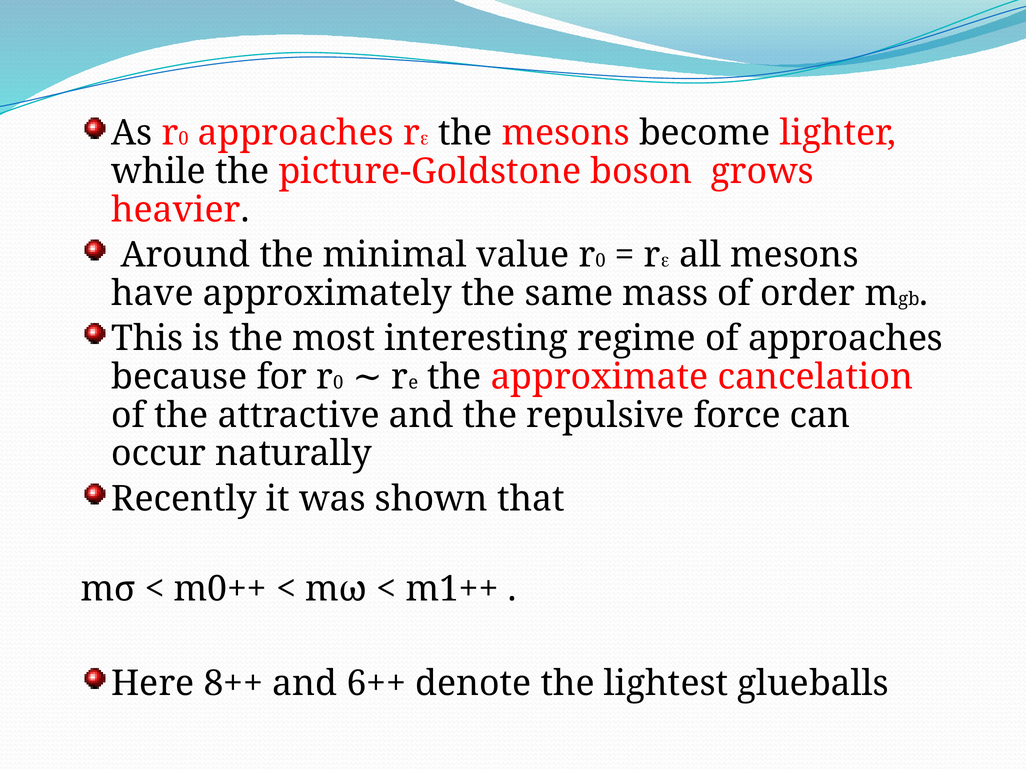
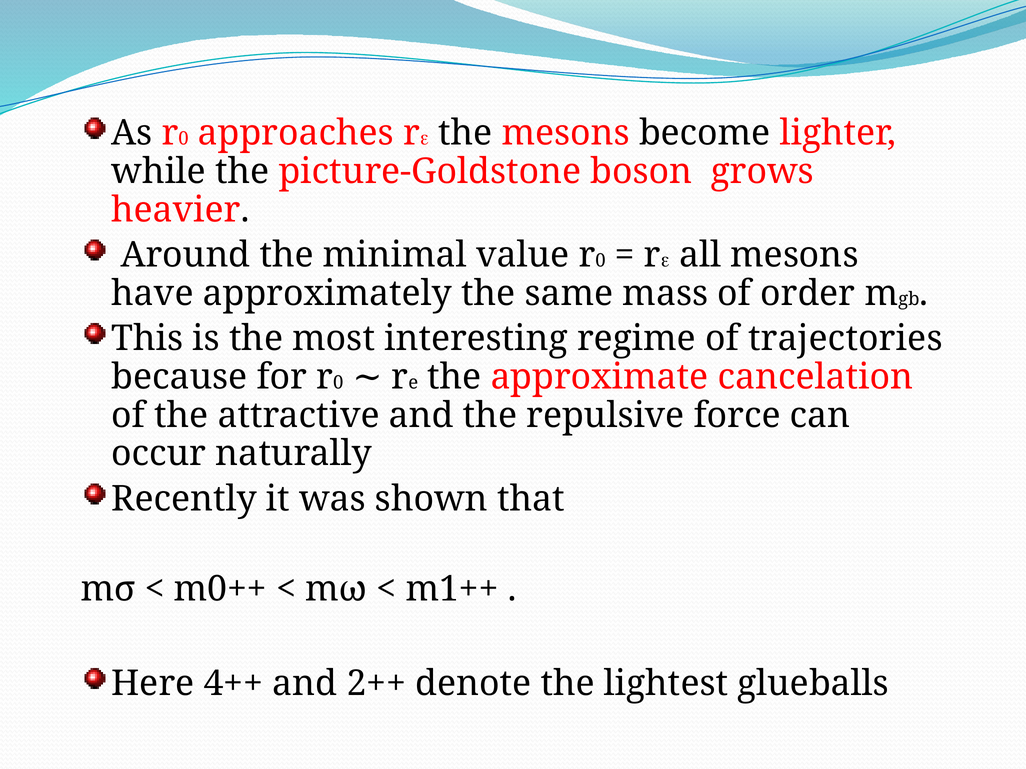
of approaches: approaches -> trajectories
8++: 8++ -> 4++
6++: 6++ -> 2++
